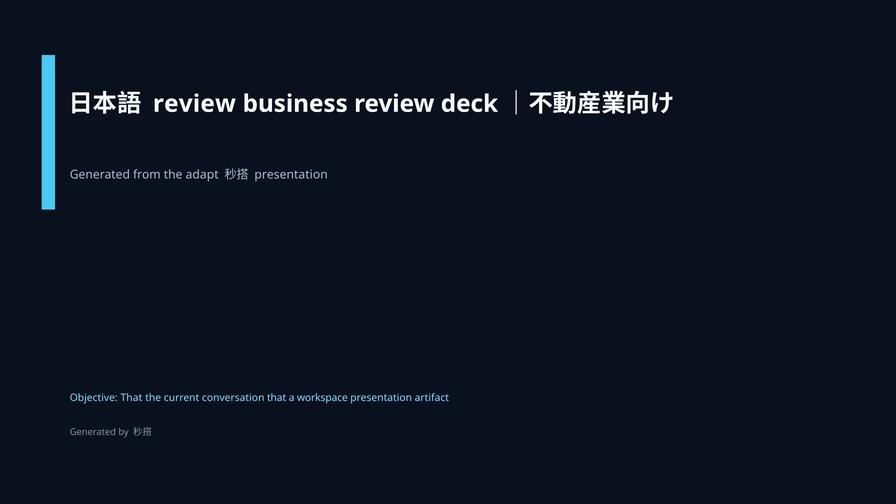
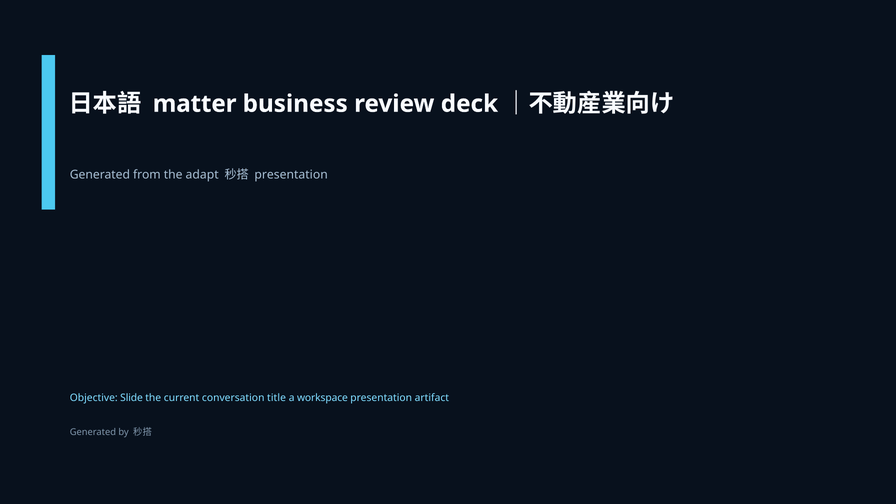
review at (194, 104): review -> matter
Objective That: That -> Slide
conversation that: that -> title
